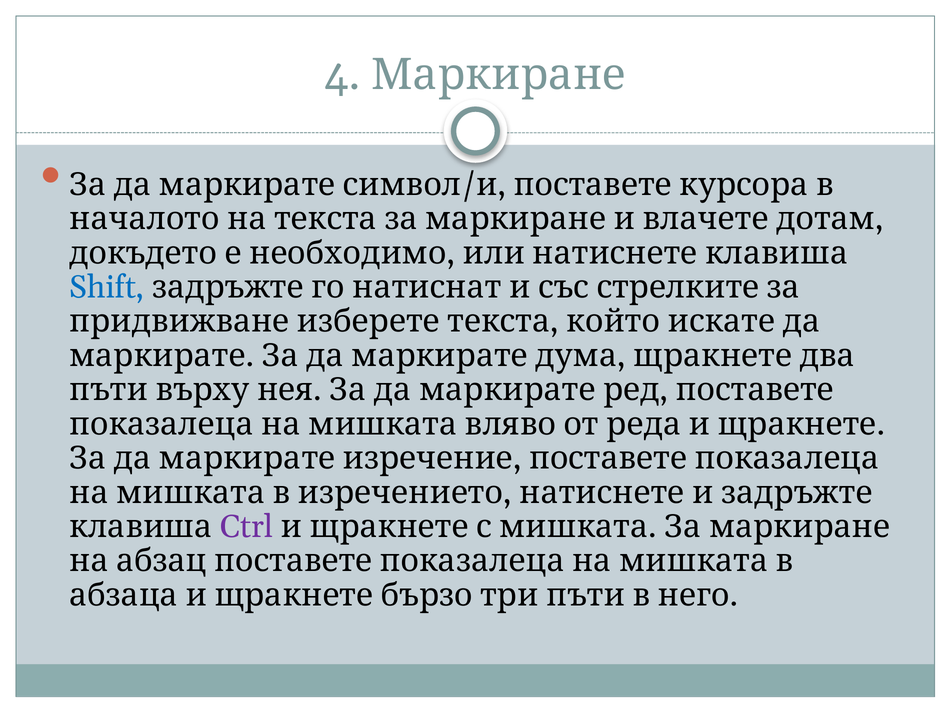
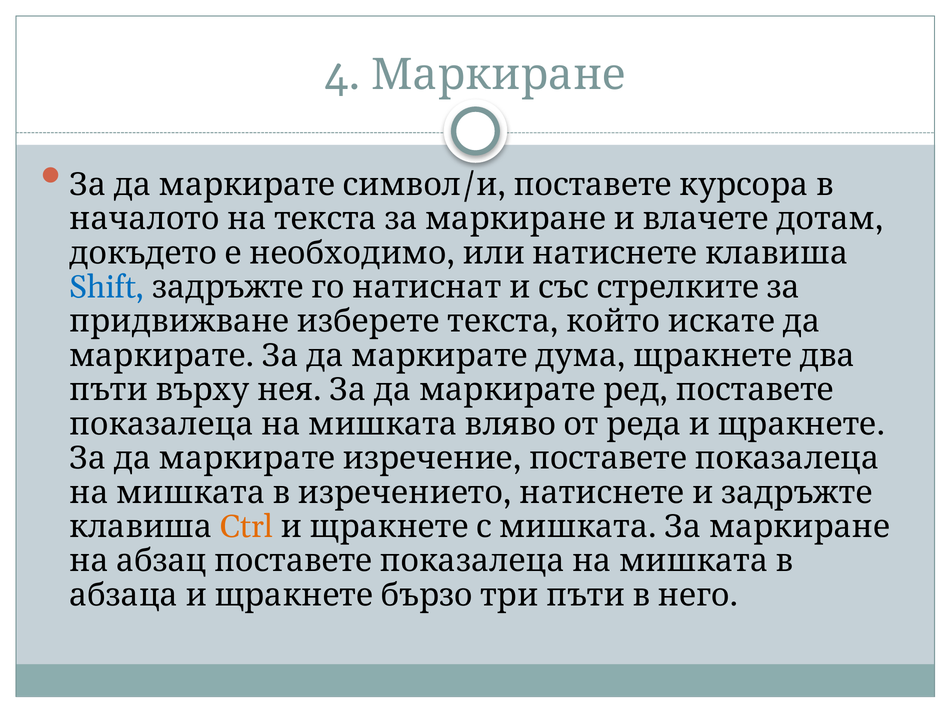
Ctrl colour: purple -> orange
